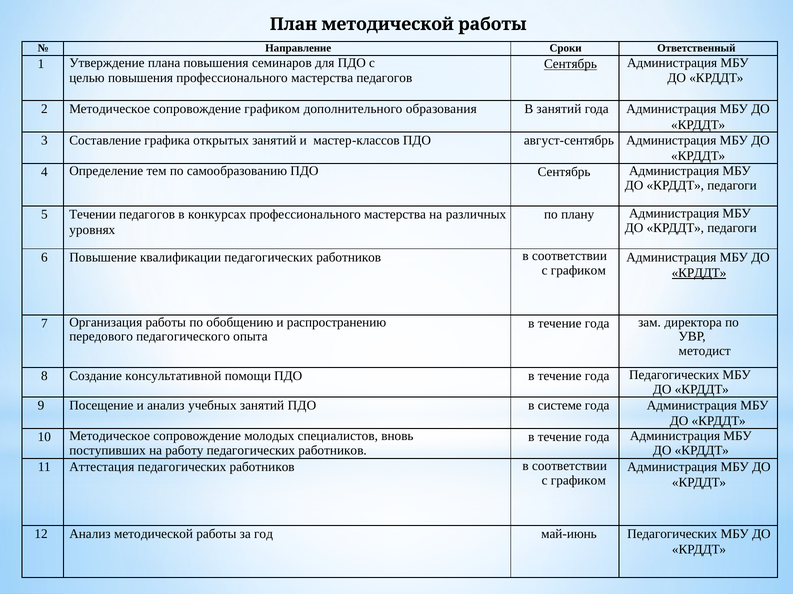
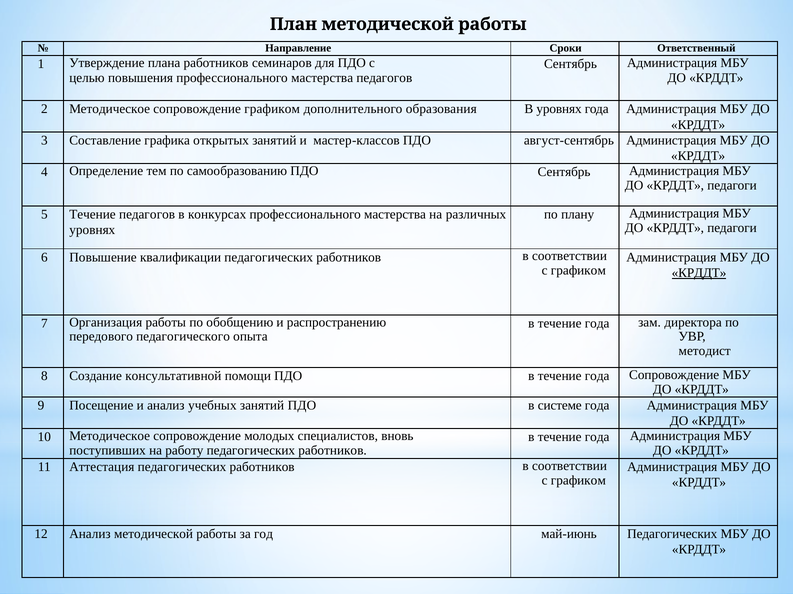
плана повышения: повышения -> работников
Сентябрь at (570, 64) underline: present -> none
В занятий: занятий -> уровнях
5 Течении: Течении -> Течение
года Педагогических: Педагогических -> Сопровождение
